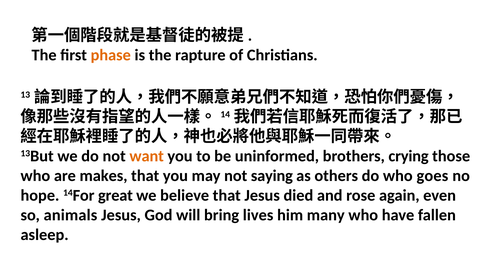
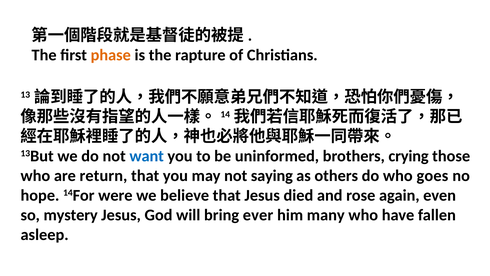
want colour: orange -> blue
makes: makes -> return
great: great -> were
animals: animals -> mystery
lives: lives -> ever
